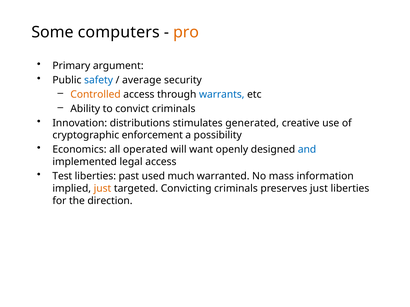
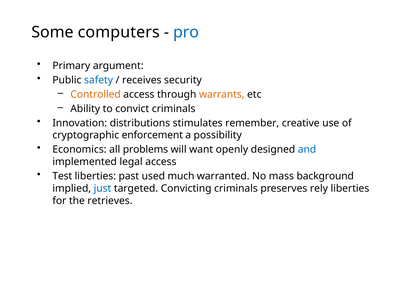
pro colour: orange -> blue
average: average -> receives
warrants colour: blue -> orange
generated: generated -> remember
operated: operated -> problems
information: information -> background
just at (102, 189) colour: orange -> blue
preserves just: just -> rely
direction: direction -> retrieves
